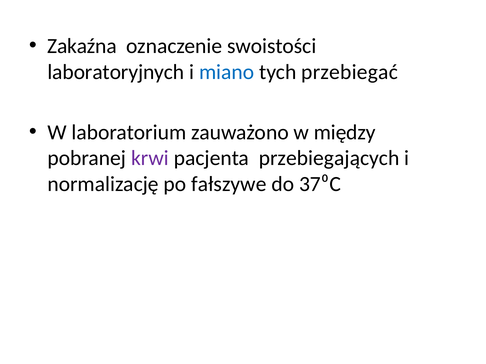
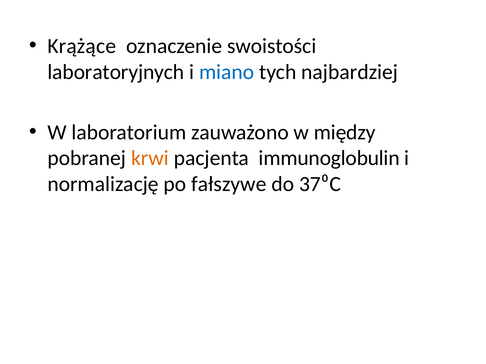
Zakaźna: Zakaźna -> Krążące
przebiegać: przebiegać -> najbardziej
krwi colour: purple -> orange
przebiegających: przebiegających -> immunoglobulin
